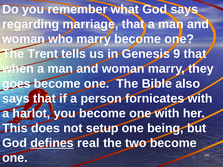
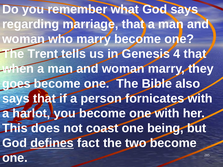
9: 9 -> 4
setup: setup -> coast
real: real -> fact
